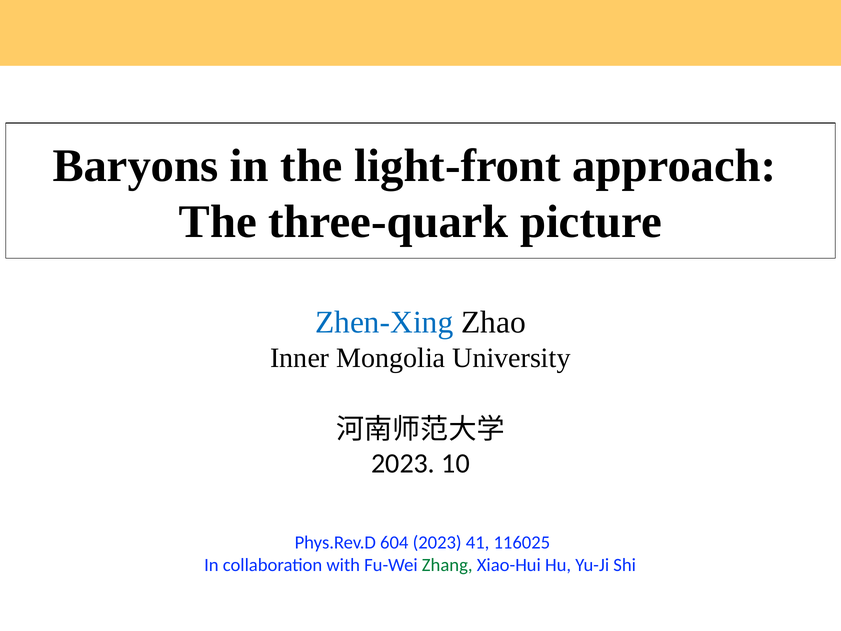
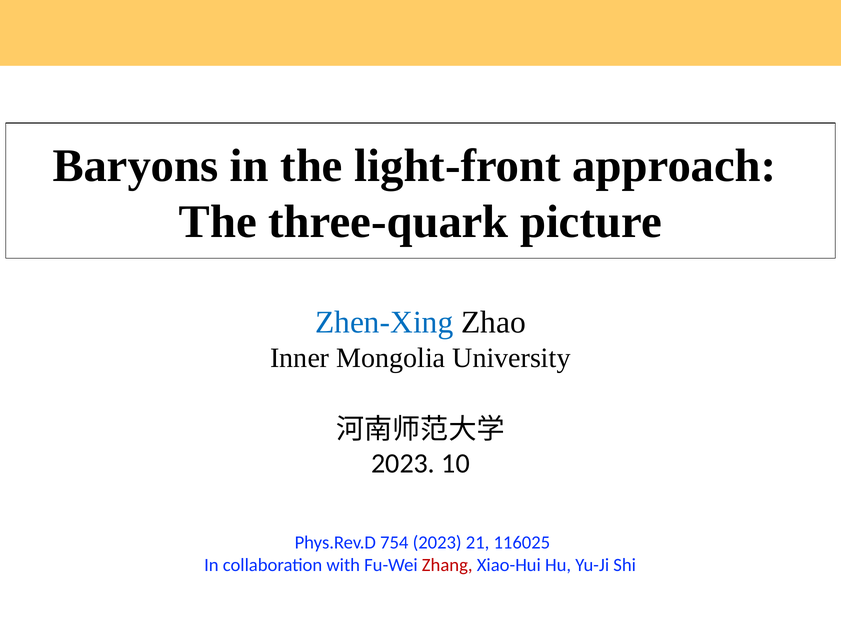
604: 604 -> 754
41: 41 -> 21
Zhang colour: green -> red
